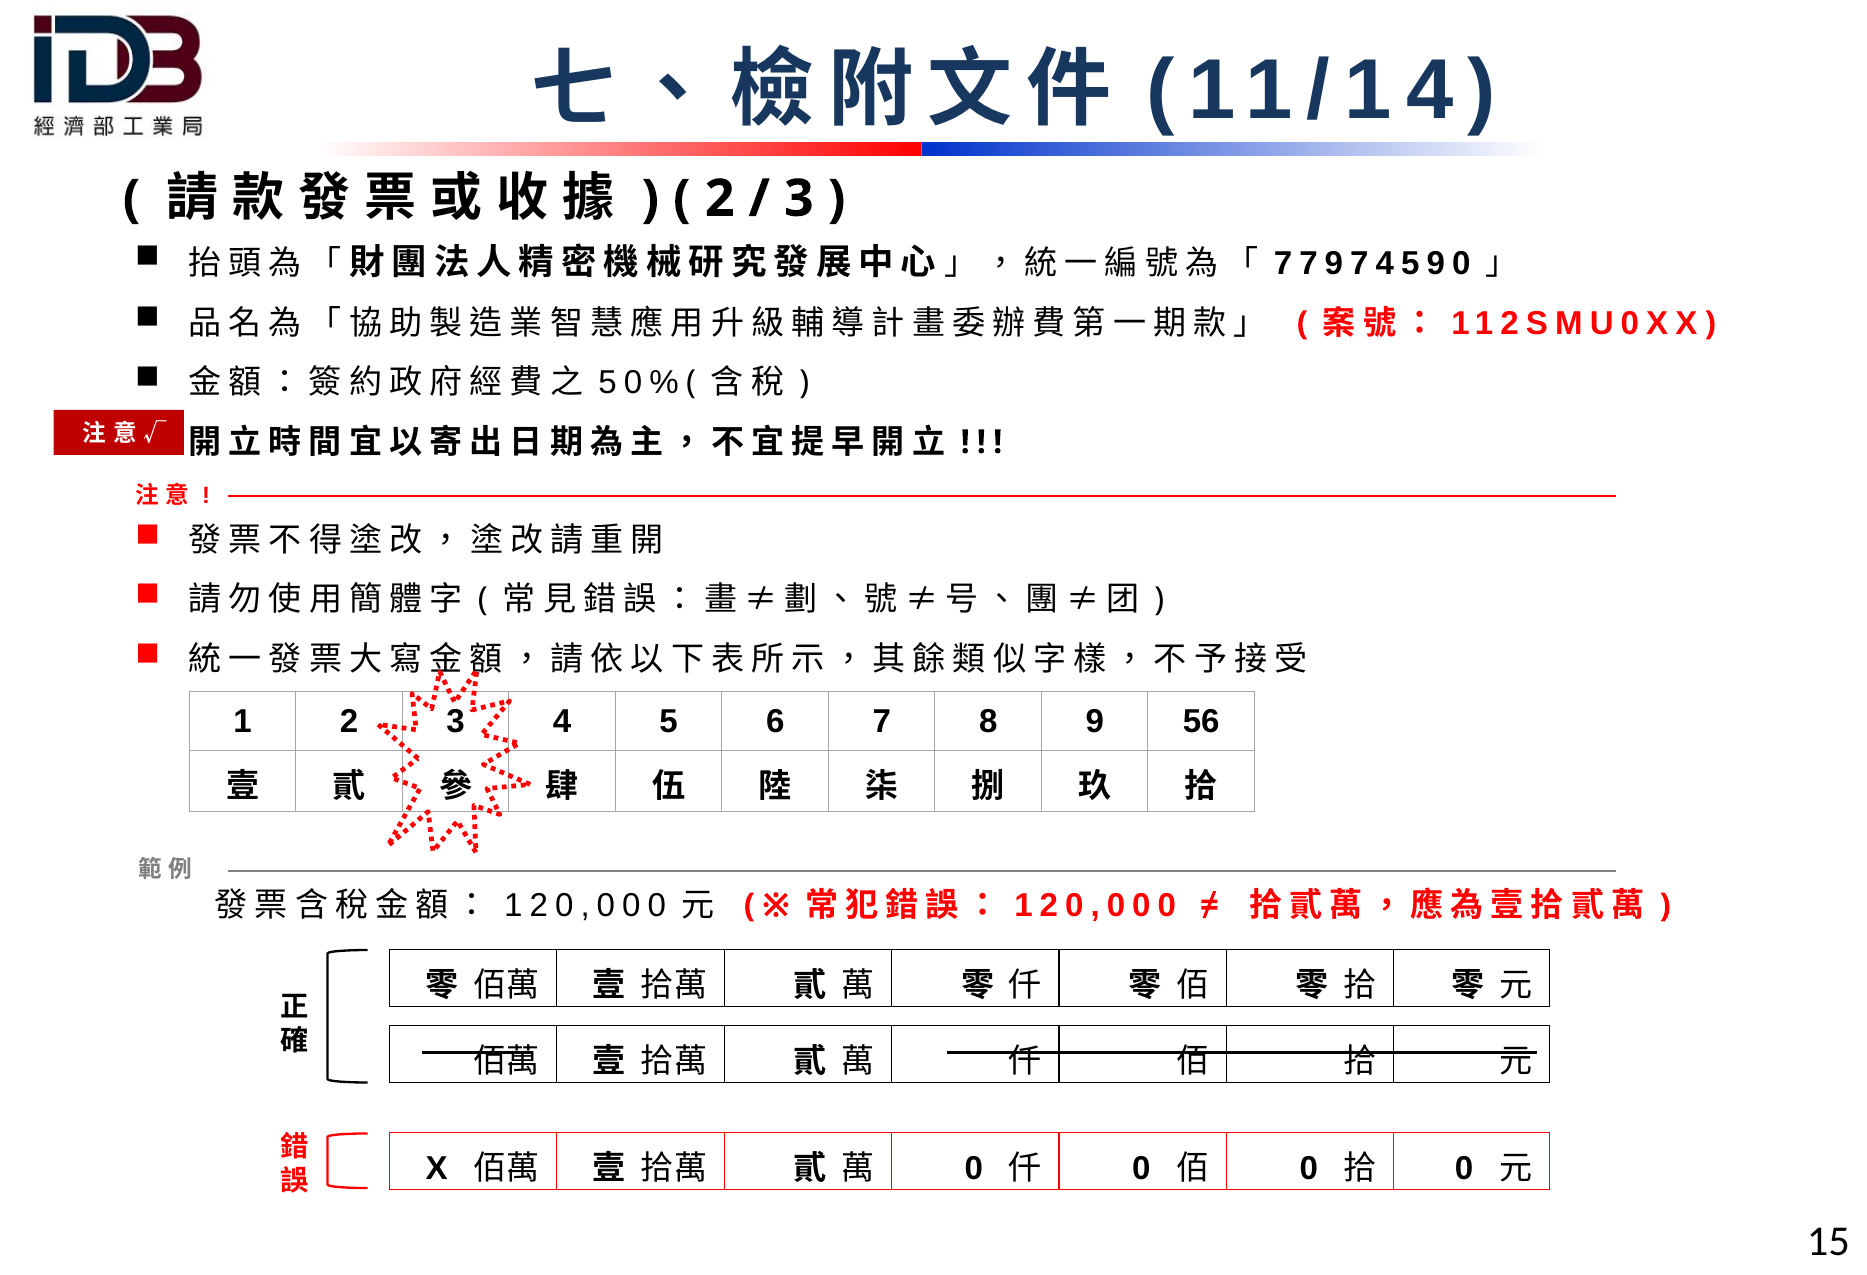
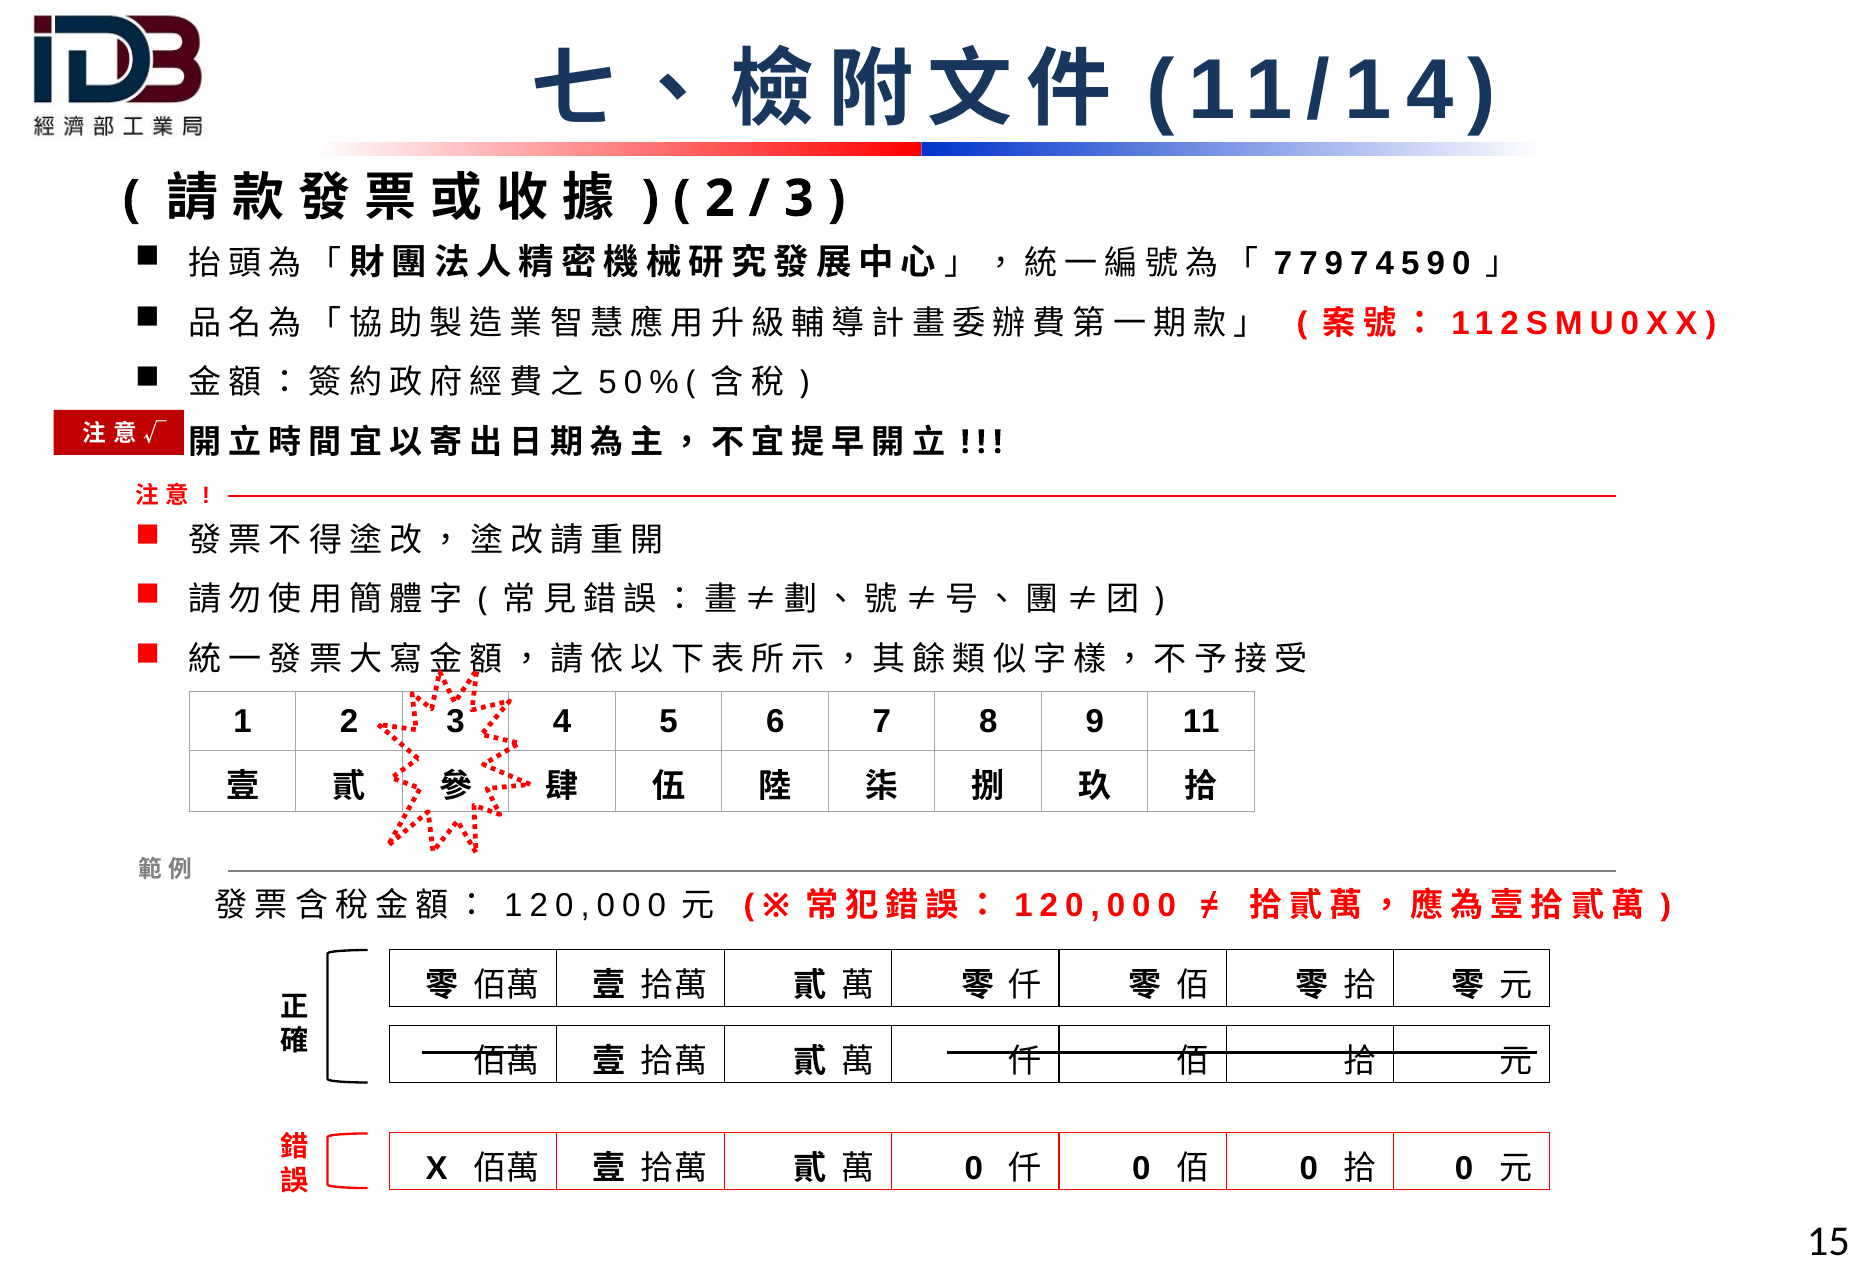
56: 56 -> 11
